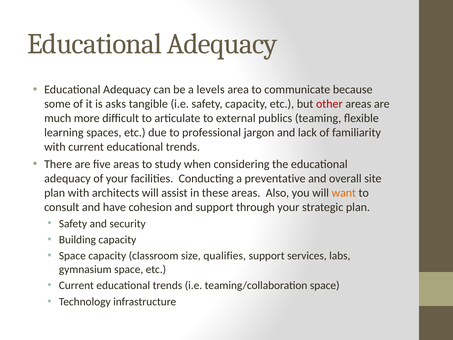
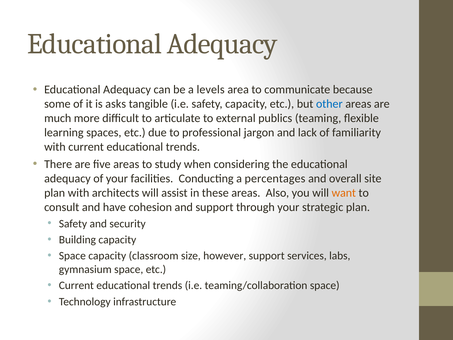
other colour: red -> blue
preventative: preventative -> percentages
qualifies: qualifies -> however
